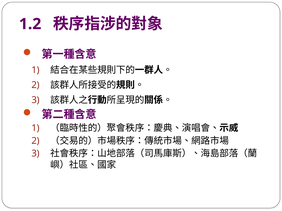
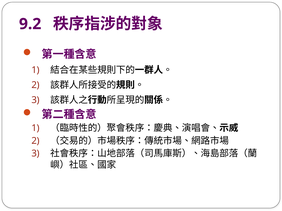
1.2: 1.2 -> 9.2
